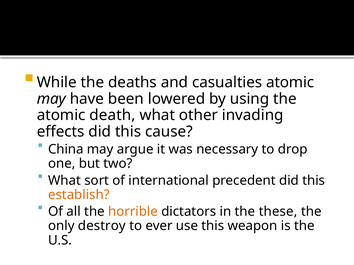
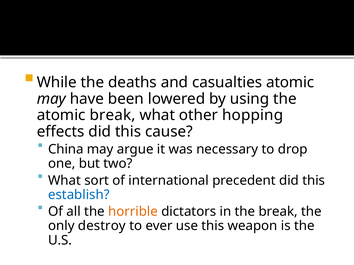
atomic death: death -> break
invading: invading -> hopping
establish colour: orange -> blue
the these: these -> break
